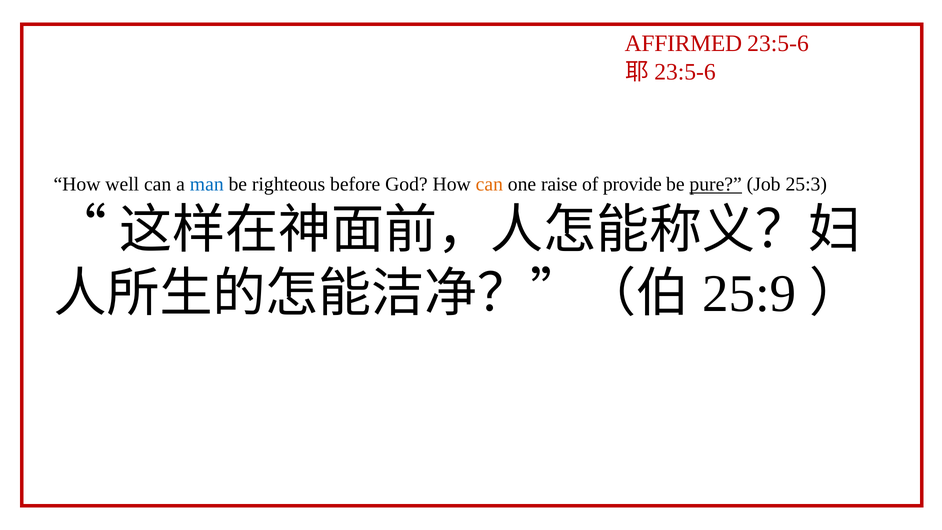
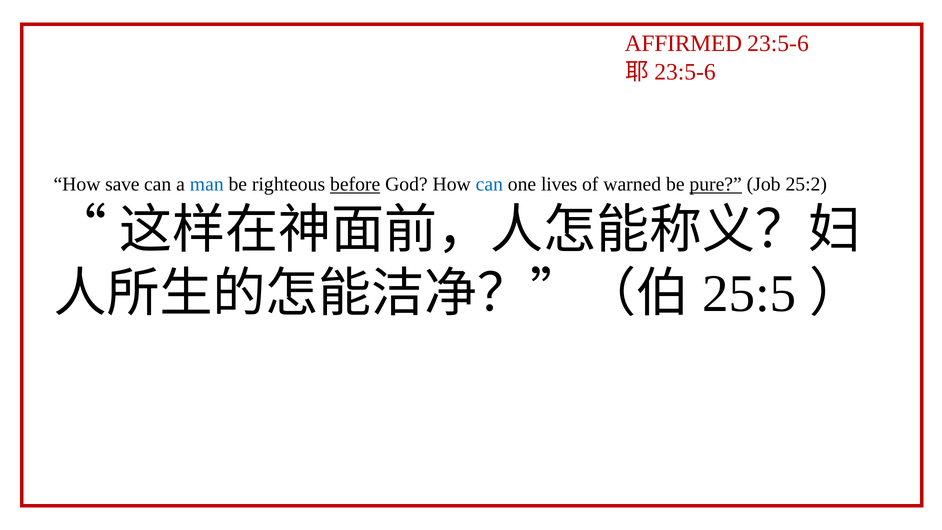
well: well -> save
before underline: none -> present
can at (489, 184) colour: orange -> blue
raise: raise -> lives
provide: provide -> warned
25:3: 25:3 -> 25:2
25:9: 25:9 -> 25:5
